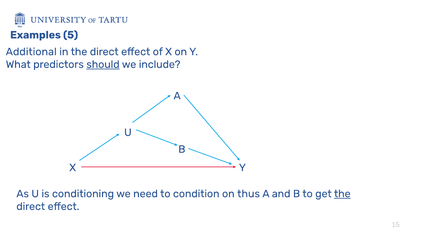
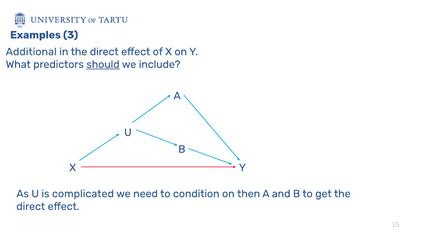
5: 5 -> 3
conditioning: conditioning -> complicated
thus: thus -> then
the at (342, 194) underline: present -> none
